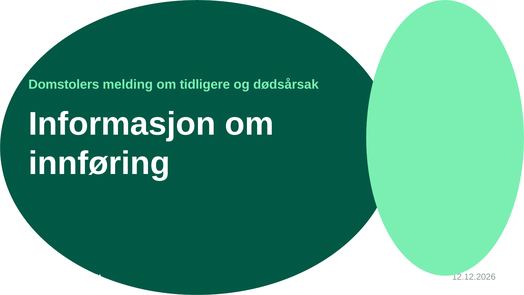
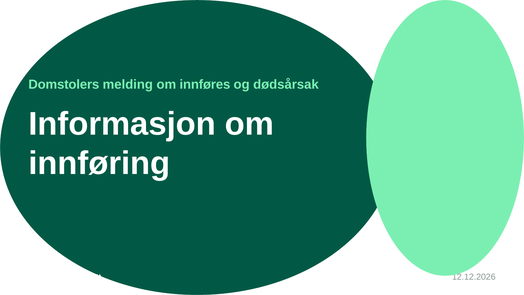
tidligere: tidligere -> innføres
